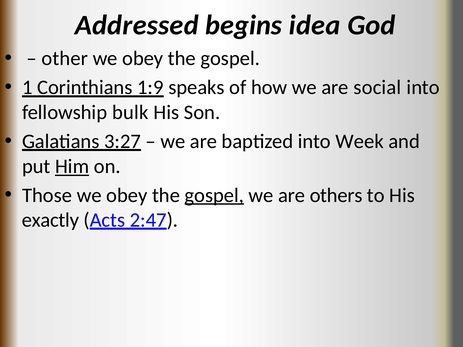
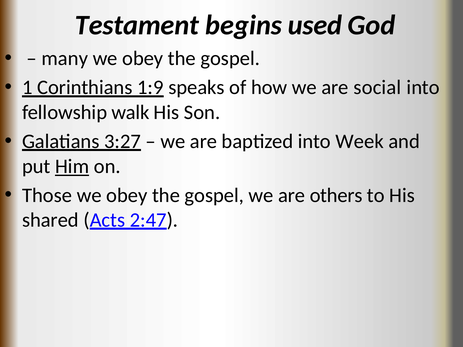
Addressed: Addressed -> Testament
idea: idea -> used
other: other -> many
bulk: bulk -> walk
gospel at (214, 195) underline: present -> none
exactly: exactly -> shared
